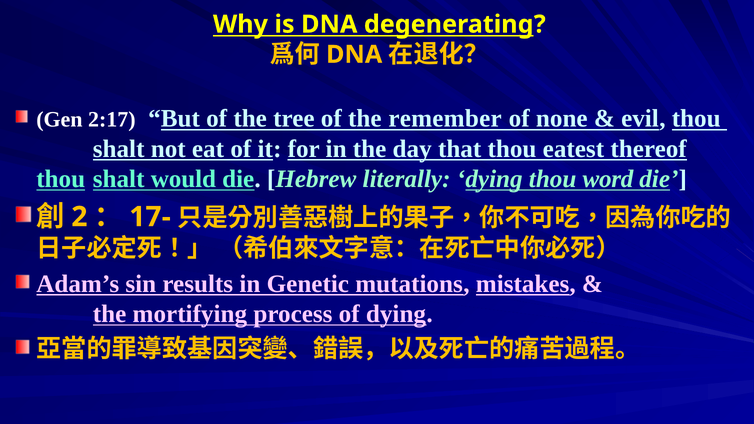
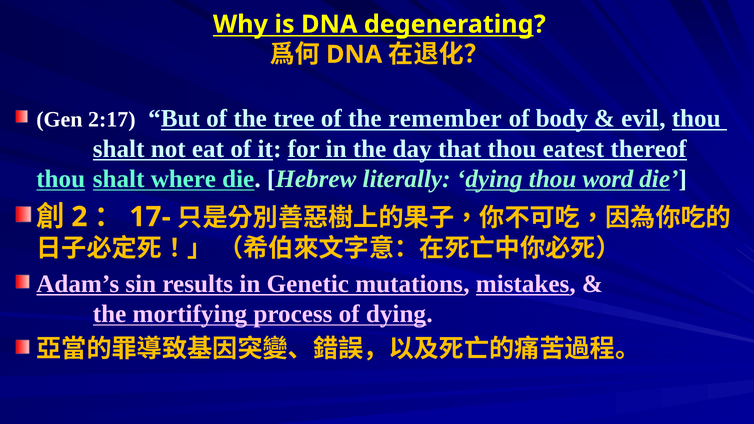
none: none -> body
would: would -> where
